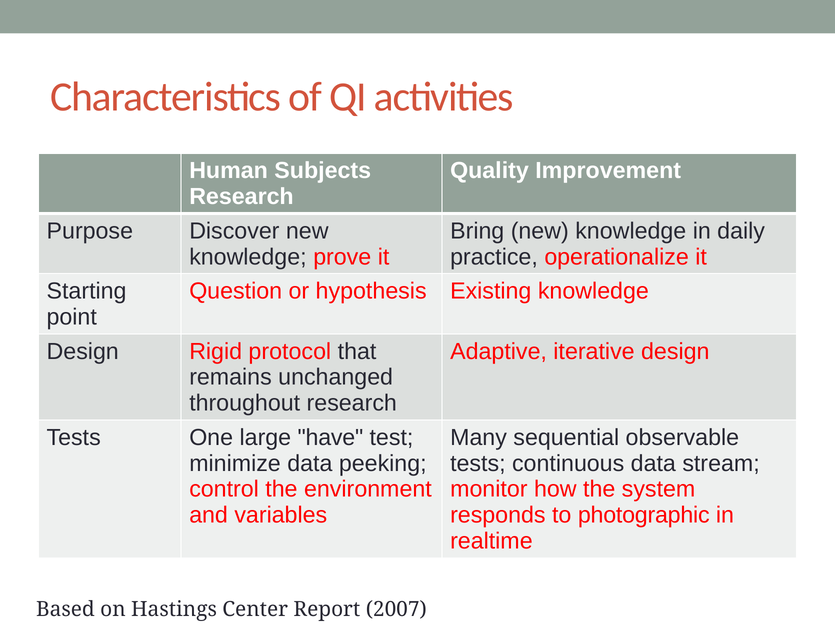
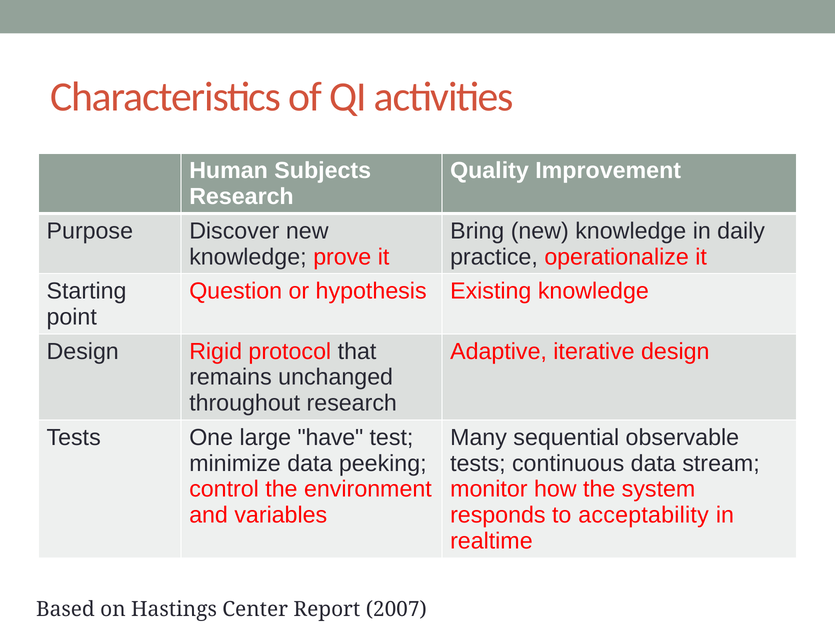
photographic: photographic -> acceptability
